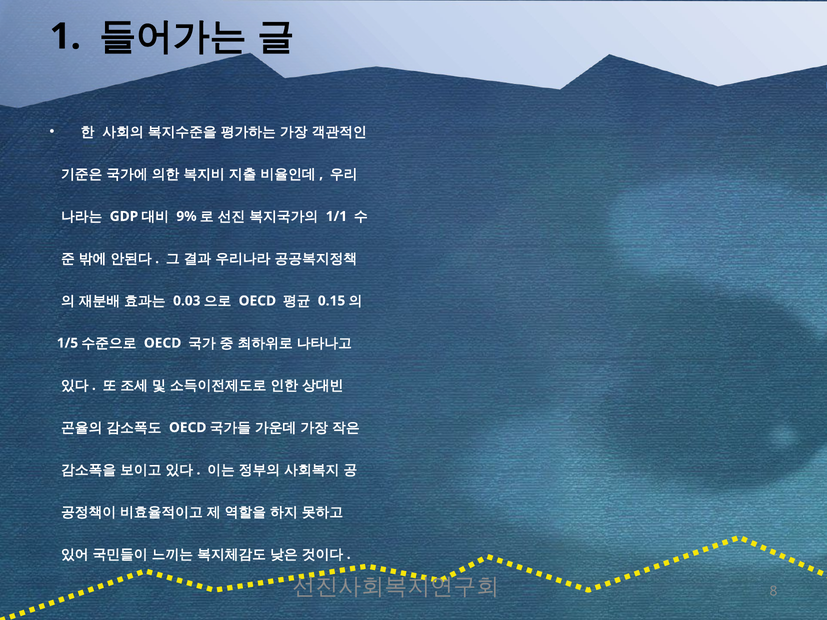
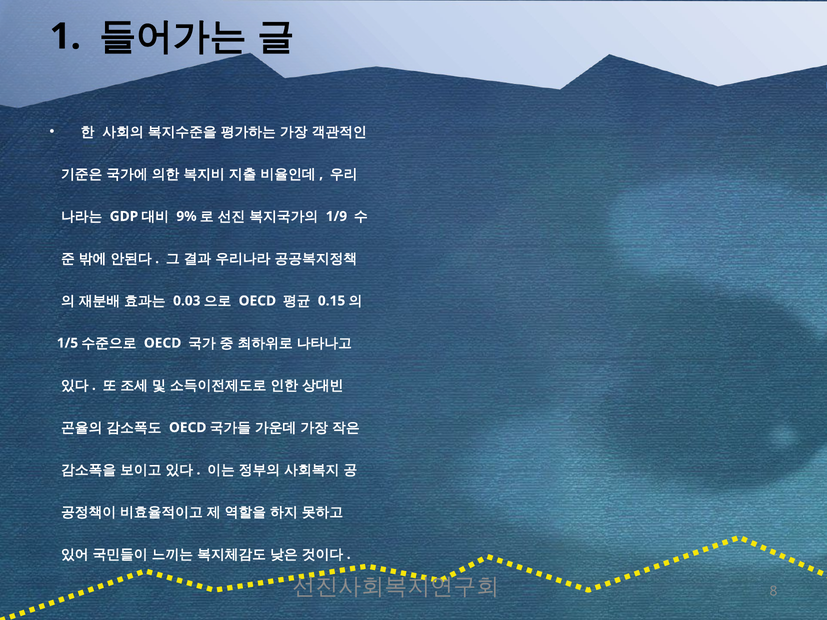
1/1: 1/1 -> 1/9
